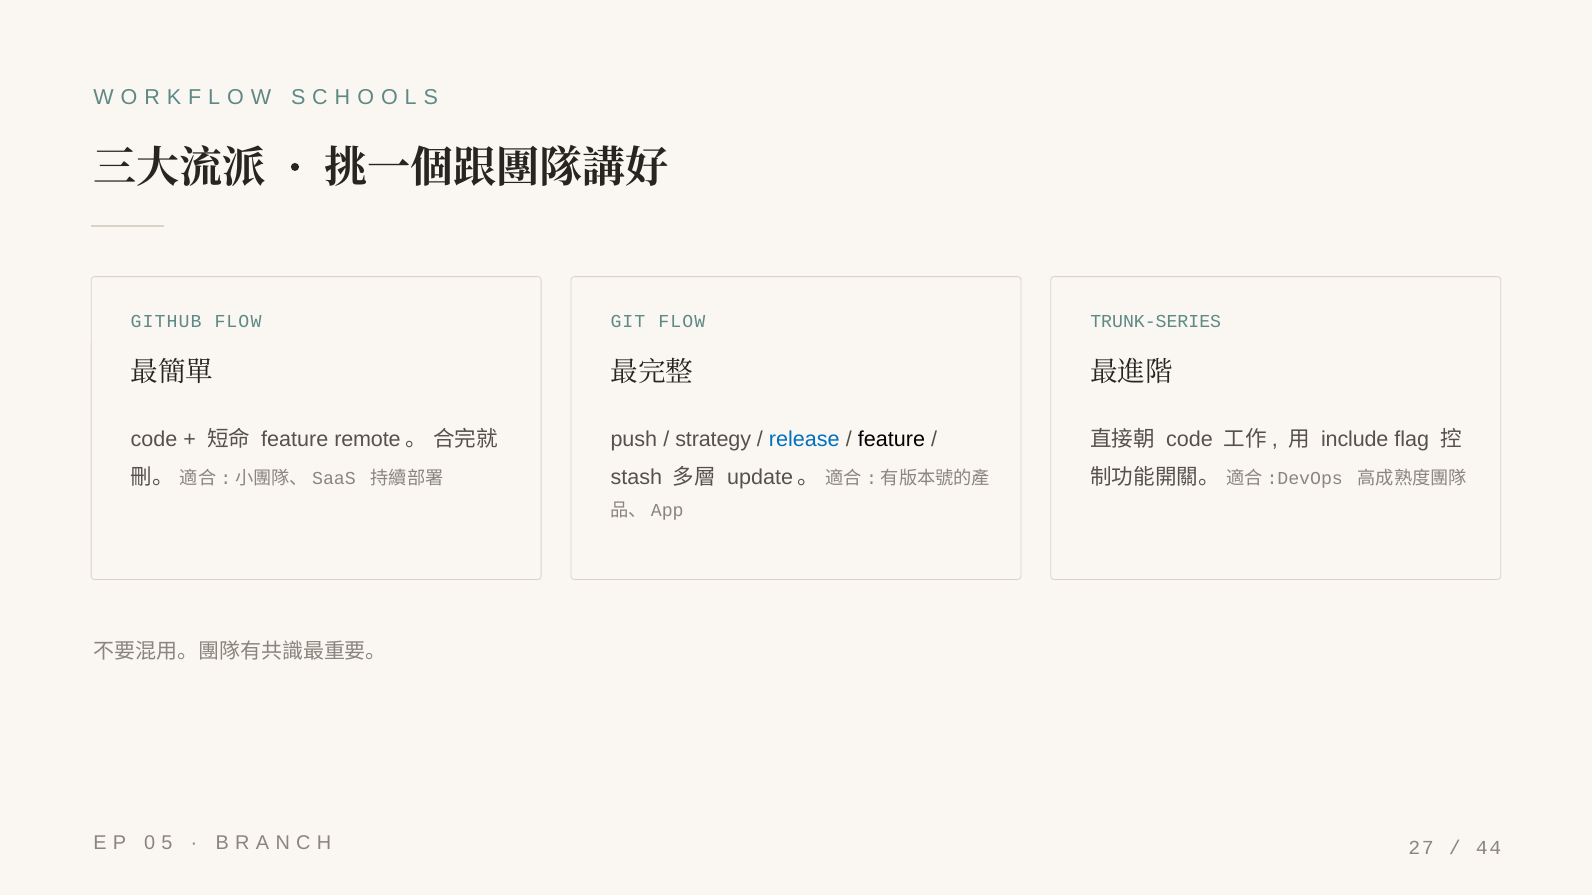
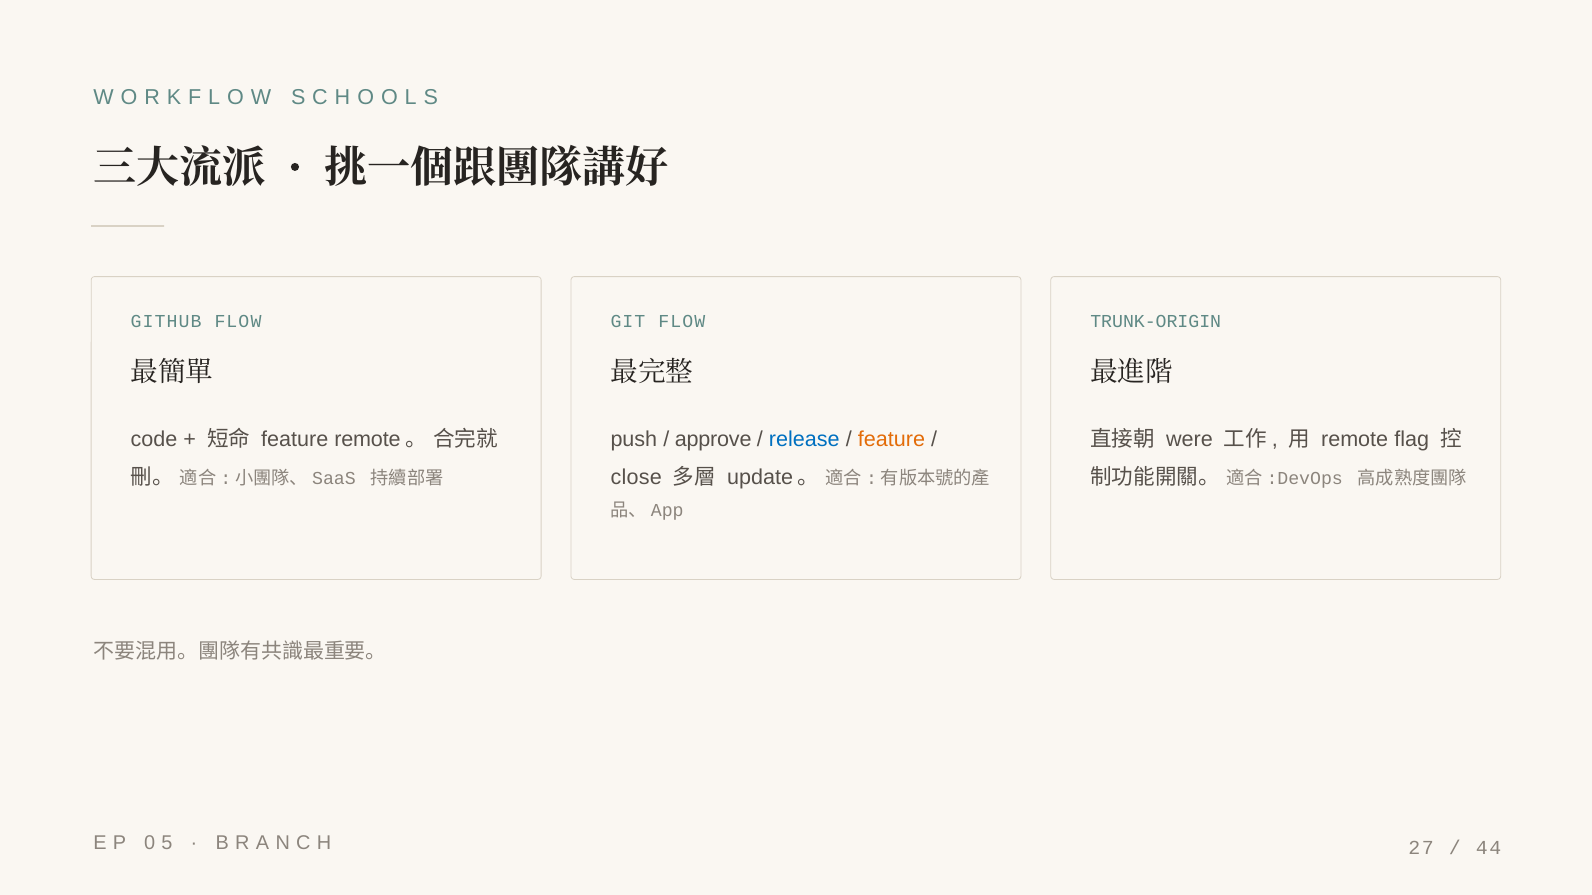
TRUNK-SERIES: TRUNK-SERIES -> TRUNK-ORIGIN
strategy: strategy -> approve
feature at (891, 439) colour: black -> orange
code at (1189, 439): code -> were
include at (1355, 439): include -> remote
stash: stash -> close
